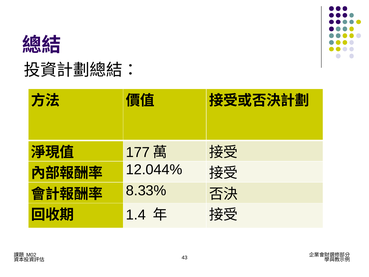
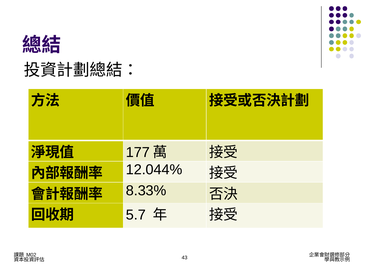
1.4: 1.4 -> 5.7
